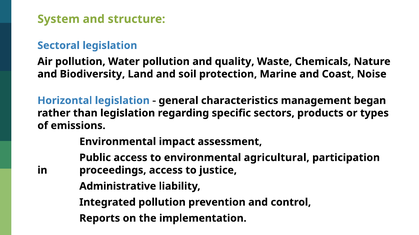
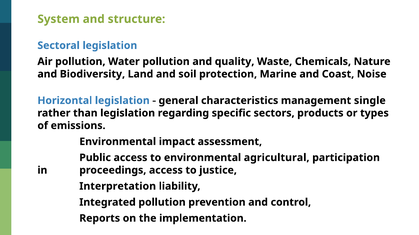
began: began -> single
Administrative: Administrative -> Interpretation
